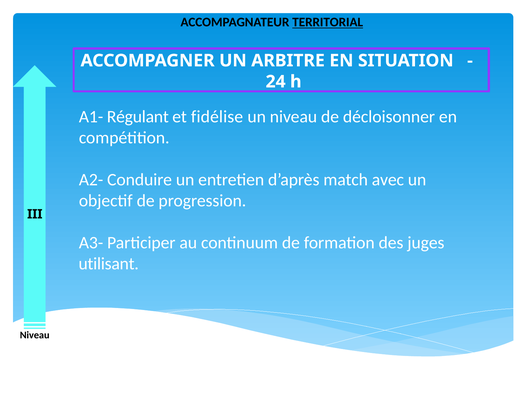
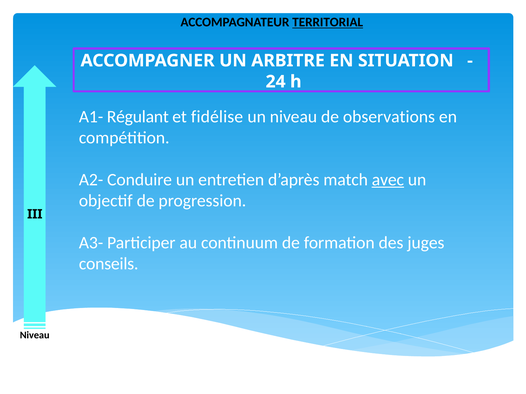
décloisonner: décloisonner -> observations
avec underline: none -> present
utilisant: utilisant -> conseils
